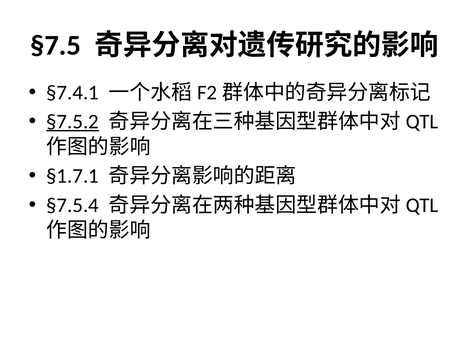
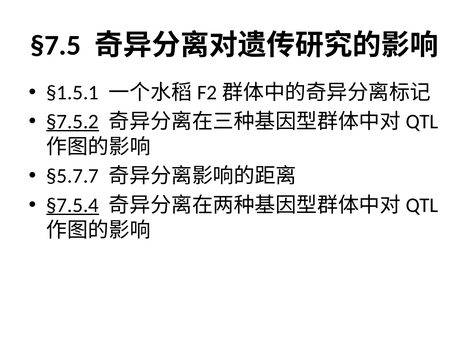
§7.4.1: §7.4.1 -> §1.5.1
§1.7.1: §1.7.1 -> §5.7.7
§7.5.4 underline: none -> present
